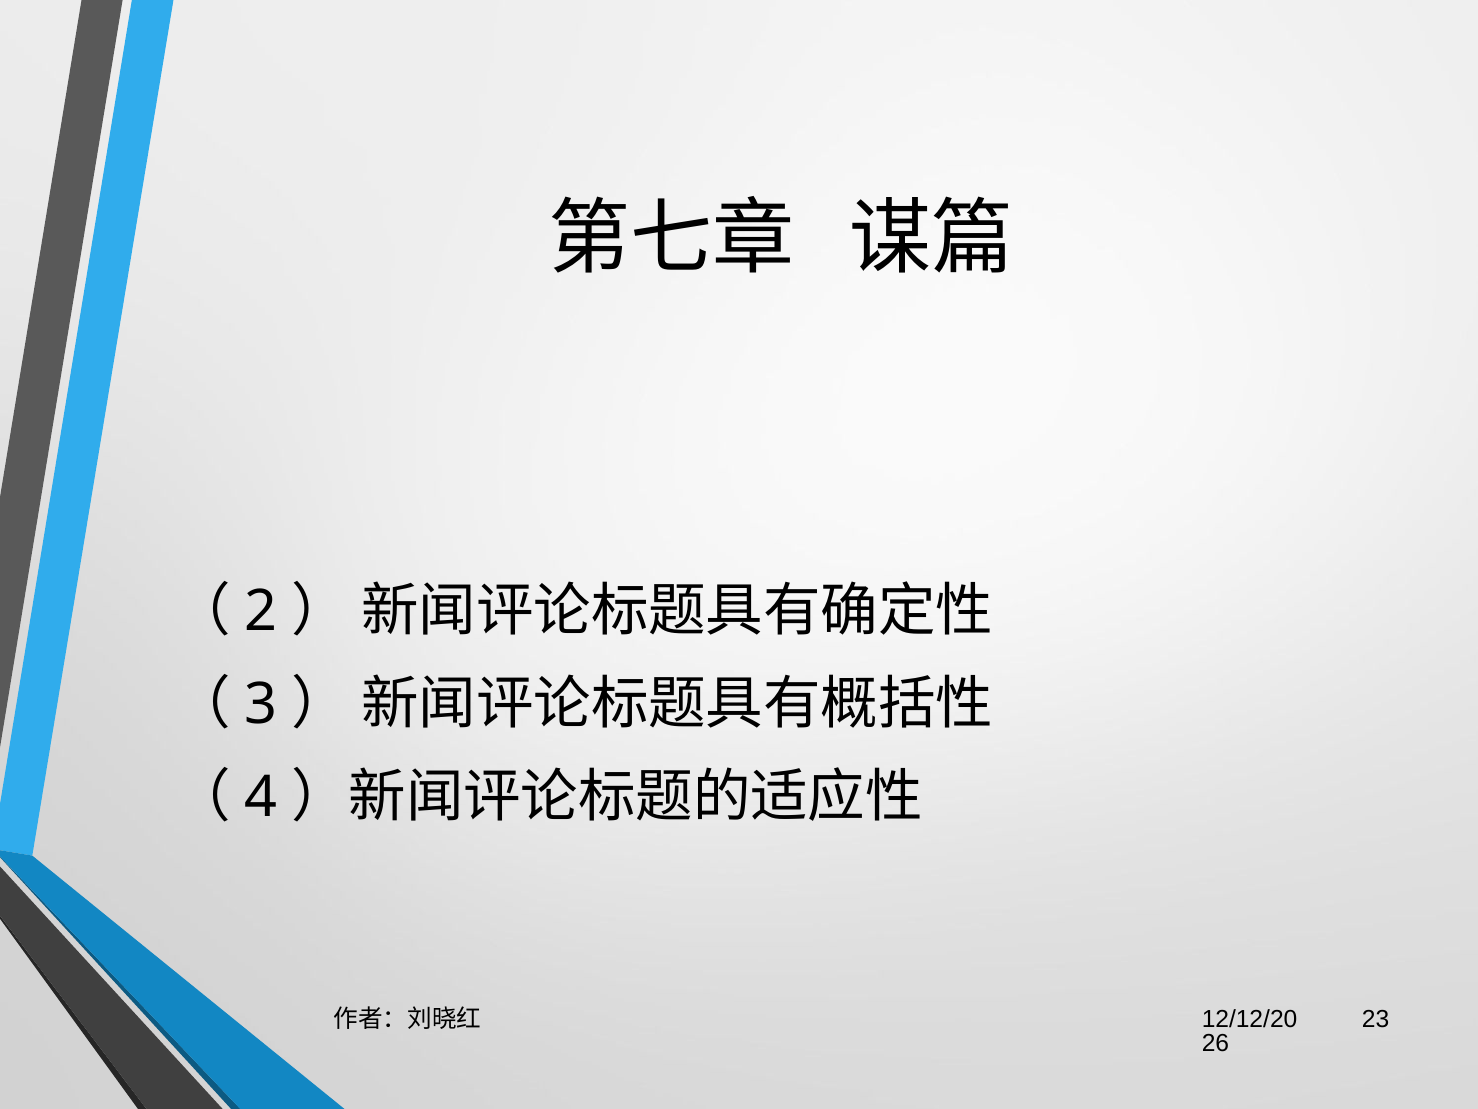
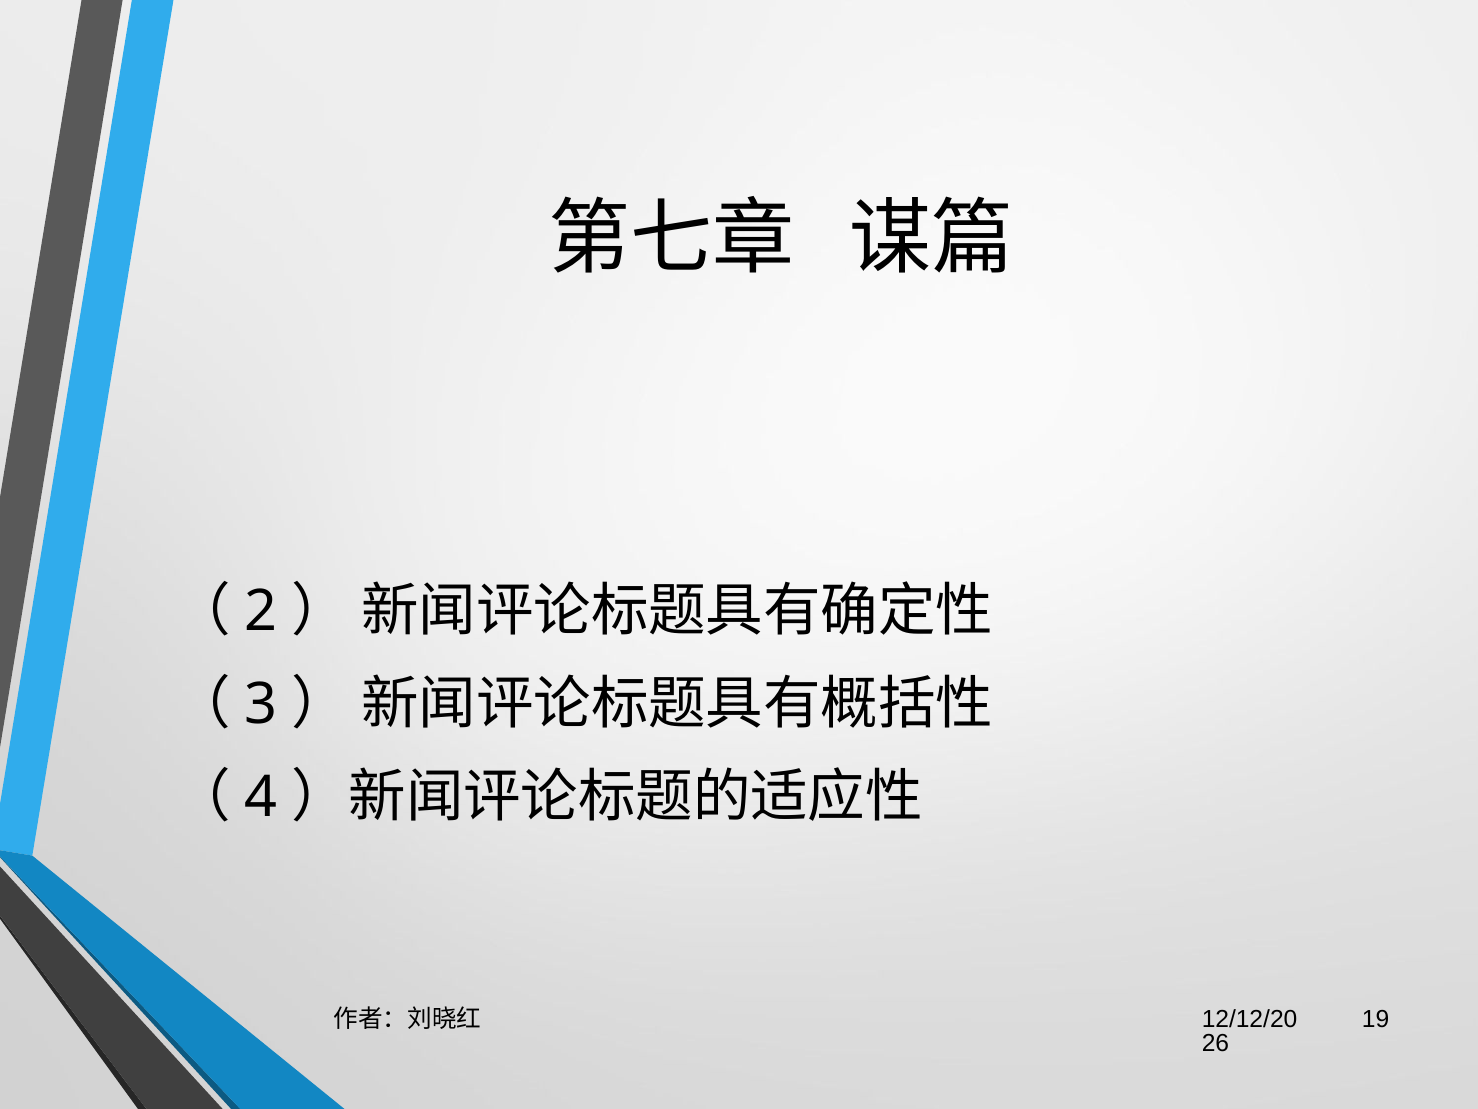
23: 23 -> 19
